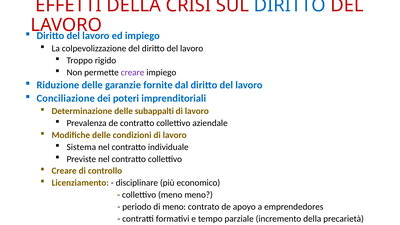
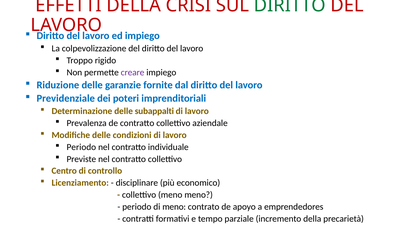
DIRITTO at (290, 5) colour: blue -> green
Conciliazione: Conciliazione -> Previdenziale
Sistema at (81, 147): Sistema -> Periodo
Creare at (64, 171): Creare -> Centro
